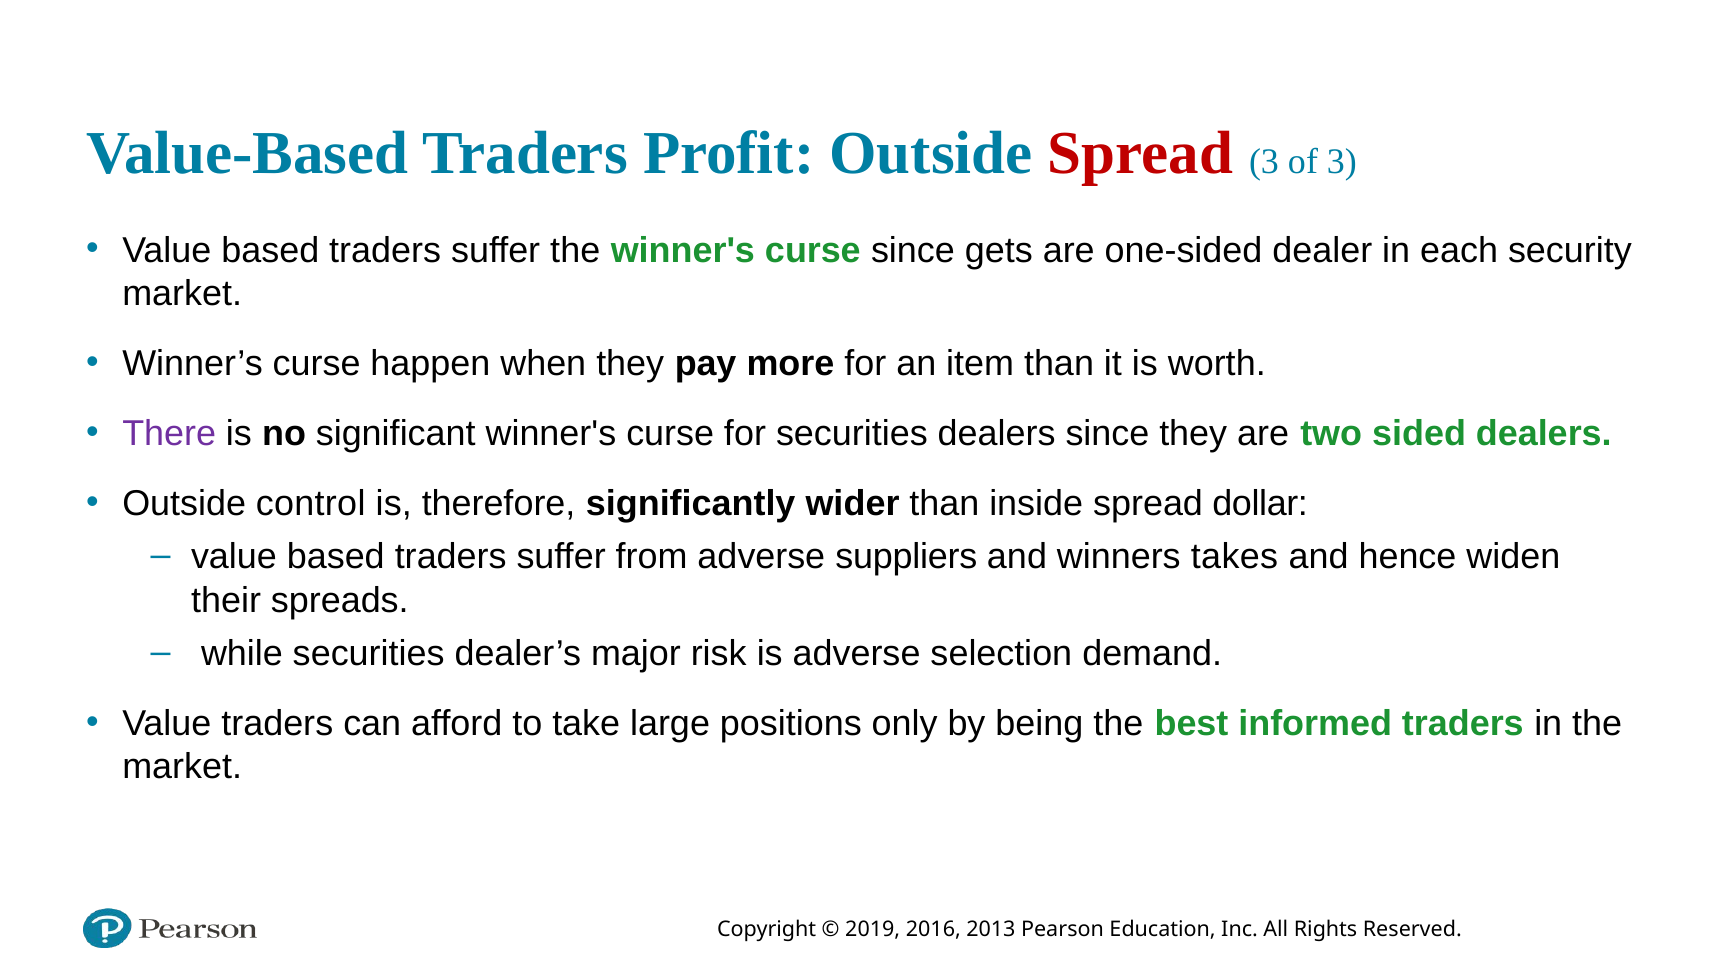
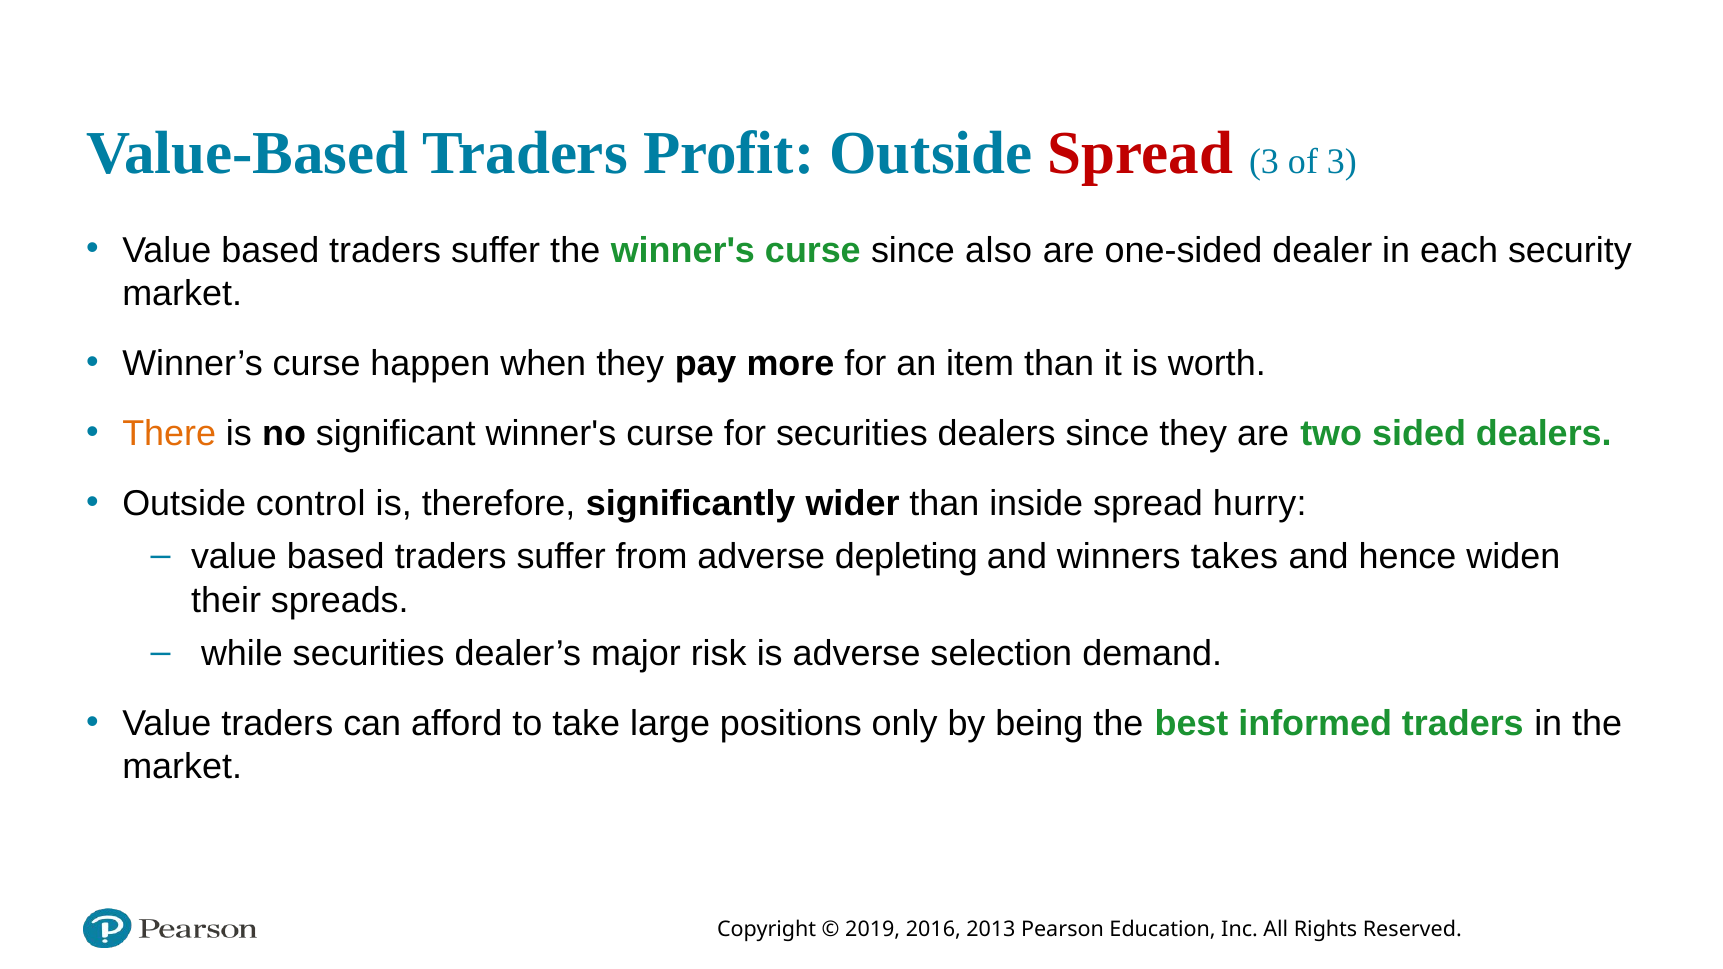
gets: gets -> also
There colour: purple -> orange
dollar: dollar -> hurry
suppliers: suppliers -> depleting
